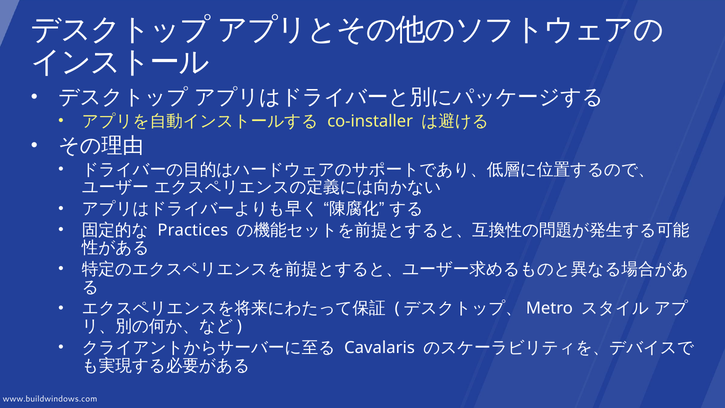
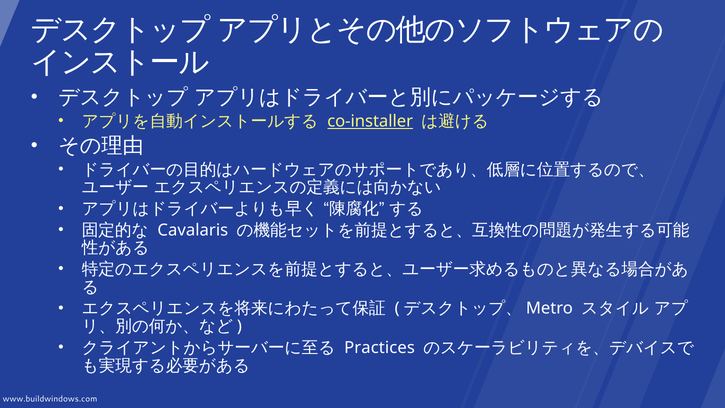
co-installer underline: none -> present
Practices: Practices -> Cavalaris
Cavalaris: Cavalaris -> Practices
